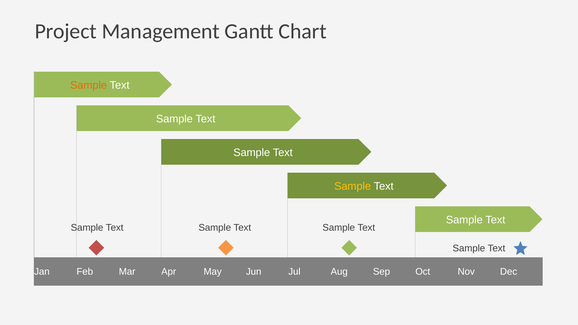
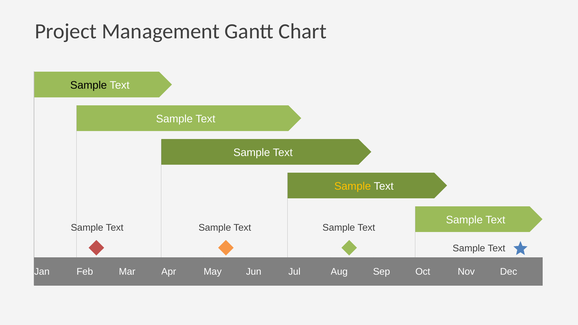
Sample at (89, 85) colour: orange -> black
